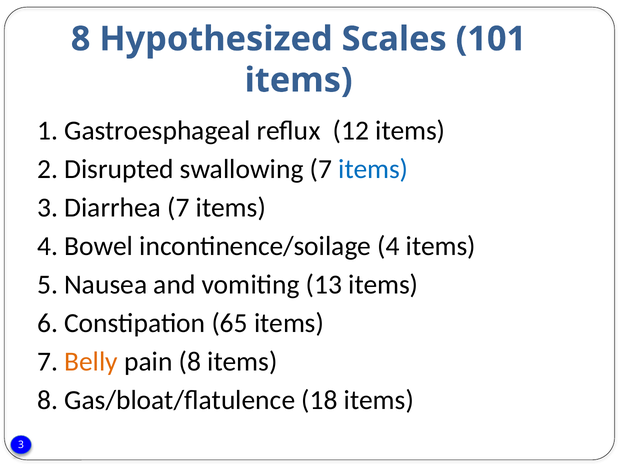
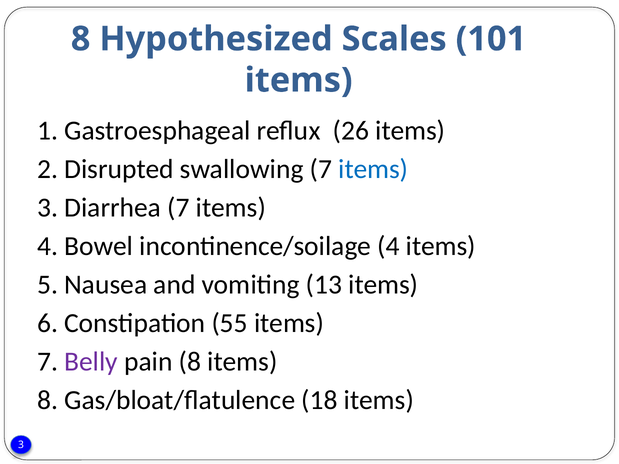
12: 12 -> 26
65: 65 -> 55
Belly colour: orange -> purple
